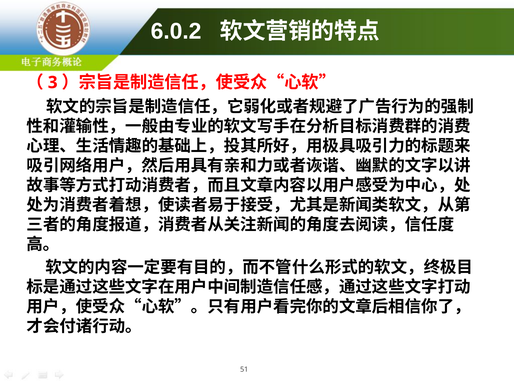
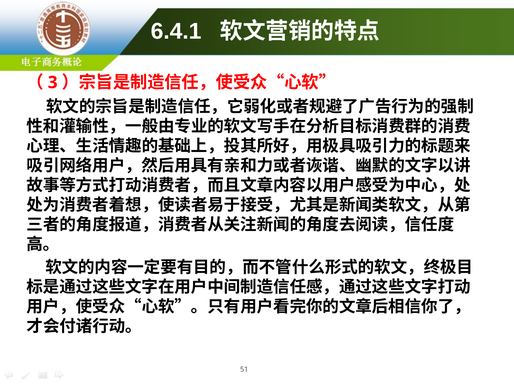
6.0.2: 6.0.2 -> 6.4.1
